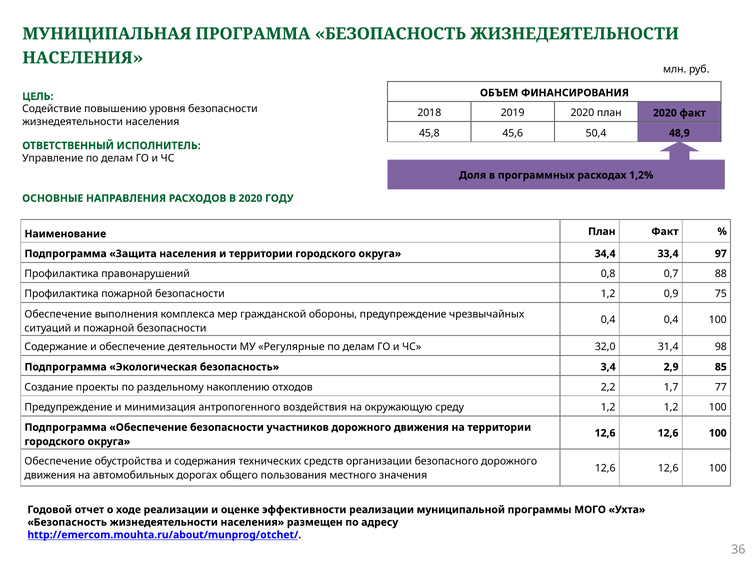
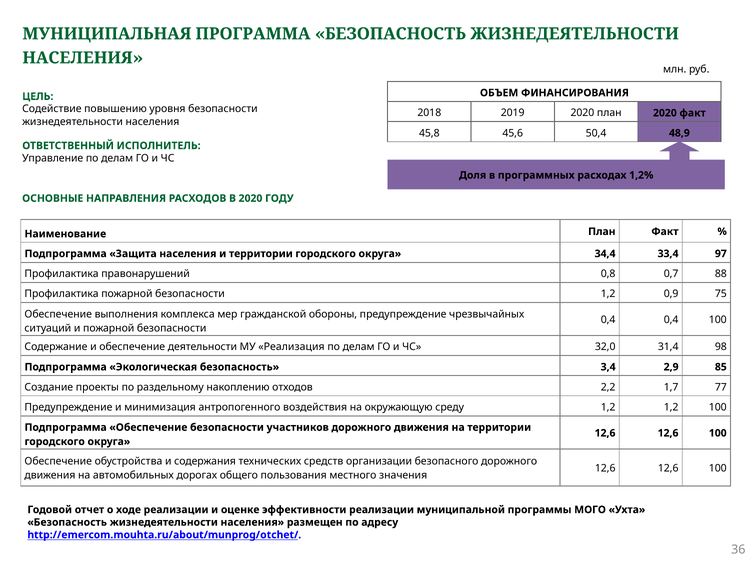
Регулярные: Регулярные -> Реализация
